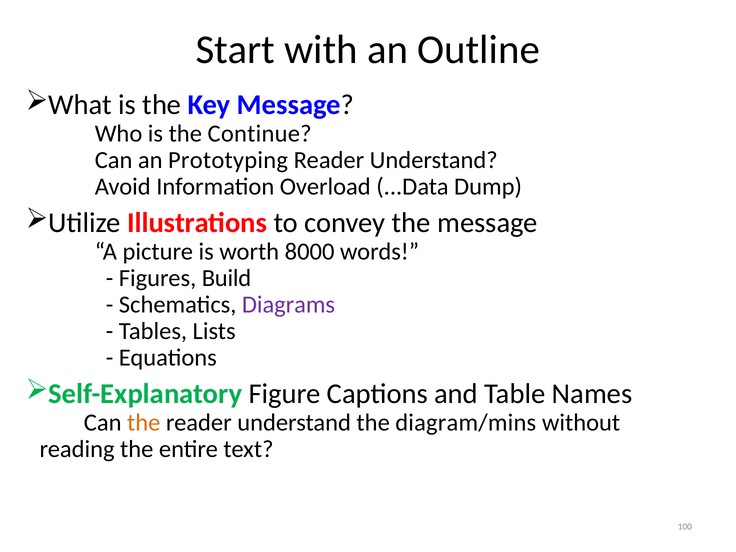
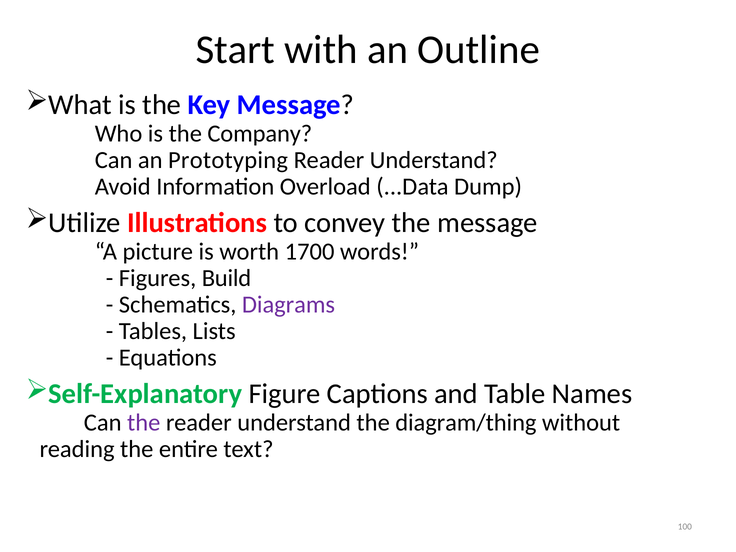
Continue: Continue -> Company
8000: 8000 -> 1700
the at (144, 423) colour: orange -> purple
diagram/mins: diagram/mins -> diagram/thing
